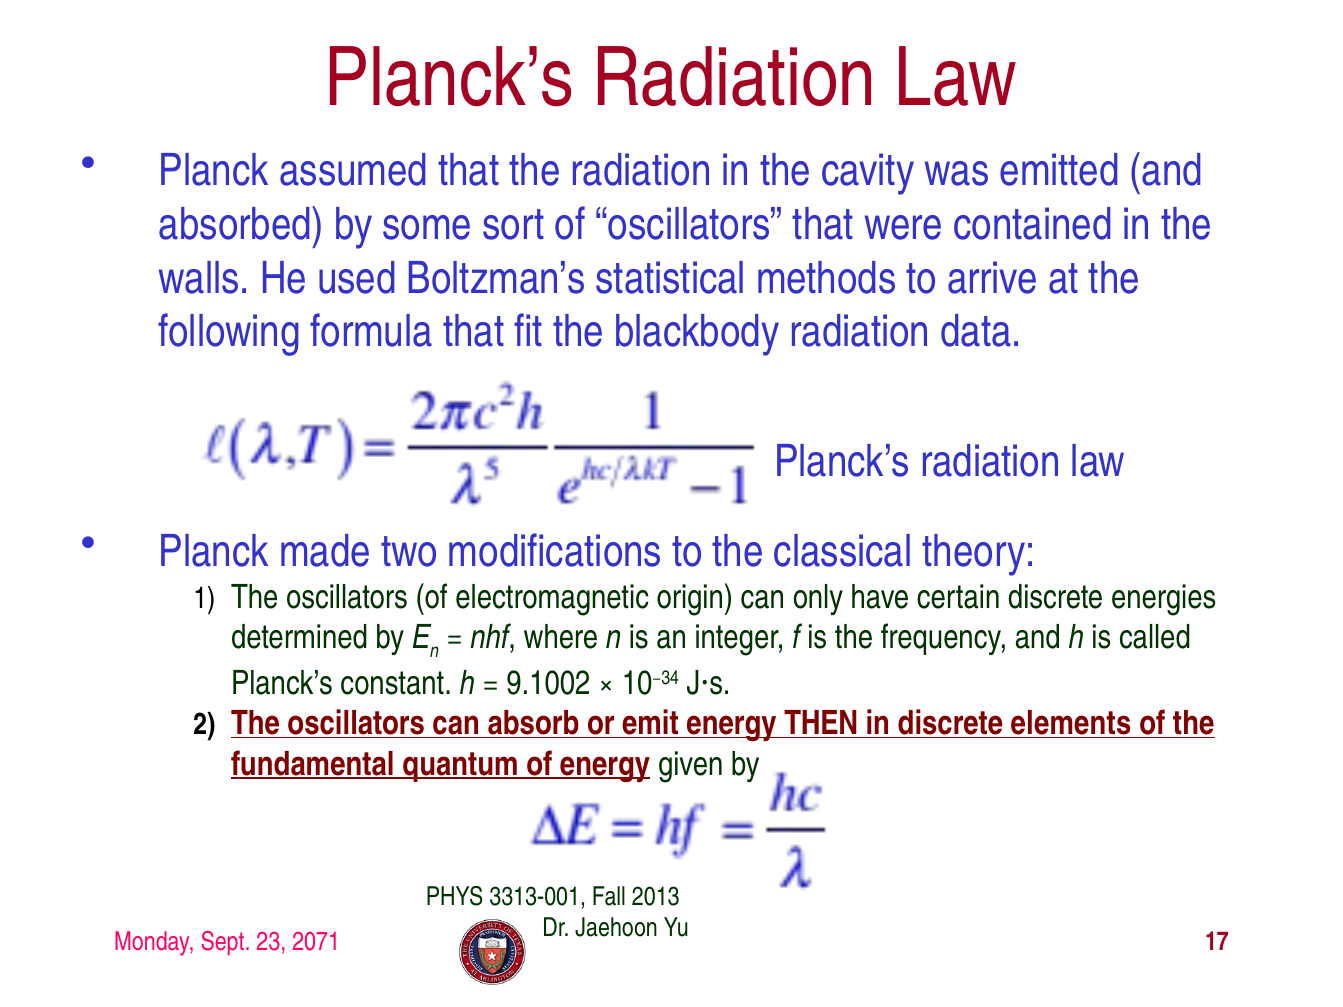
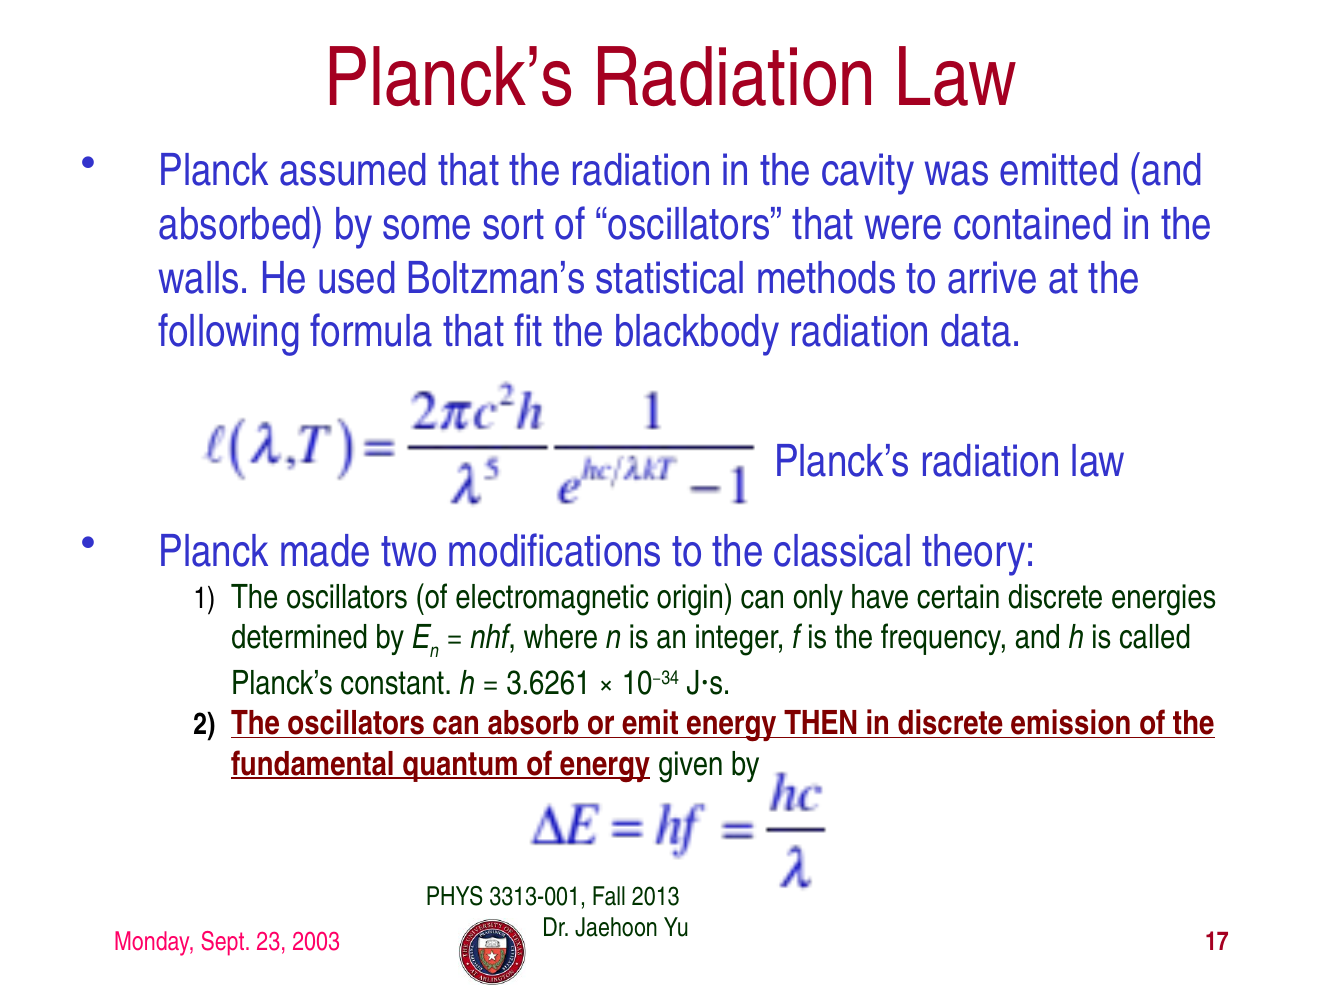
9.1002: 9.1002 -> 3.6261
elements: elements -> emission
2071: 2071 -> 2003
